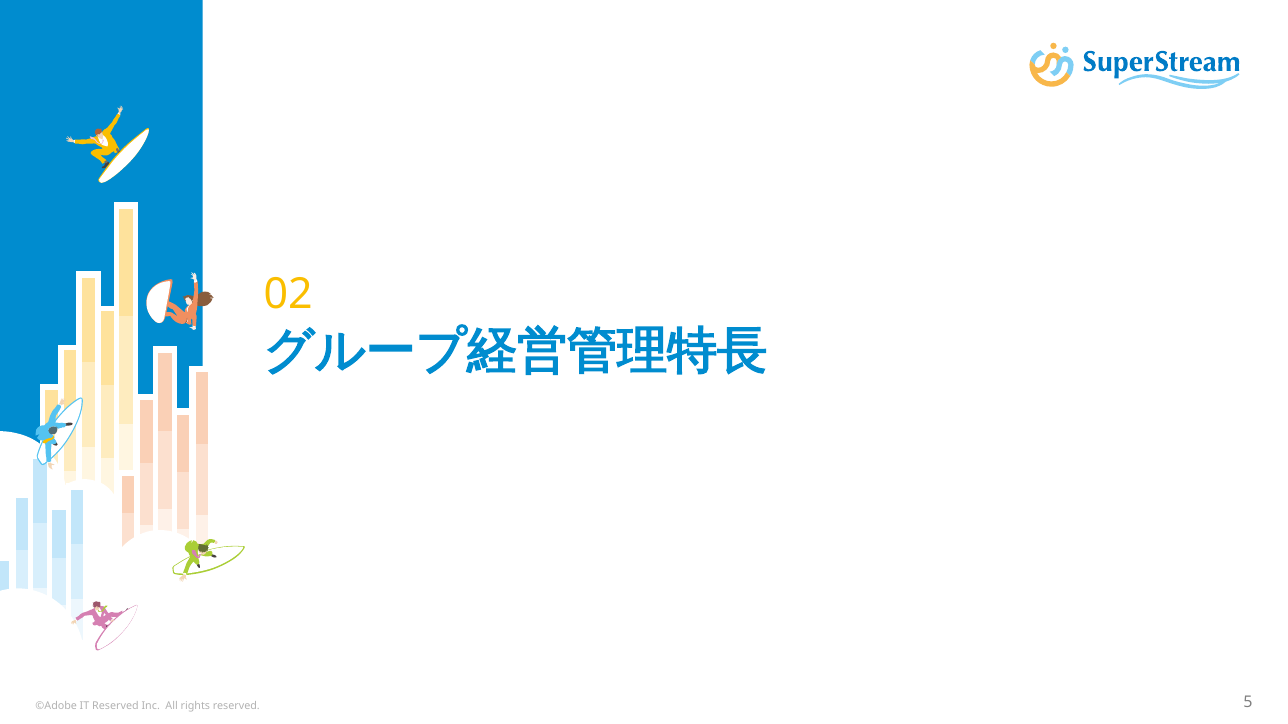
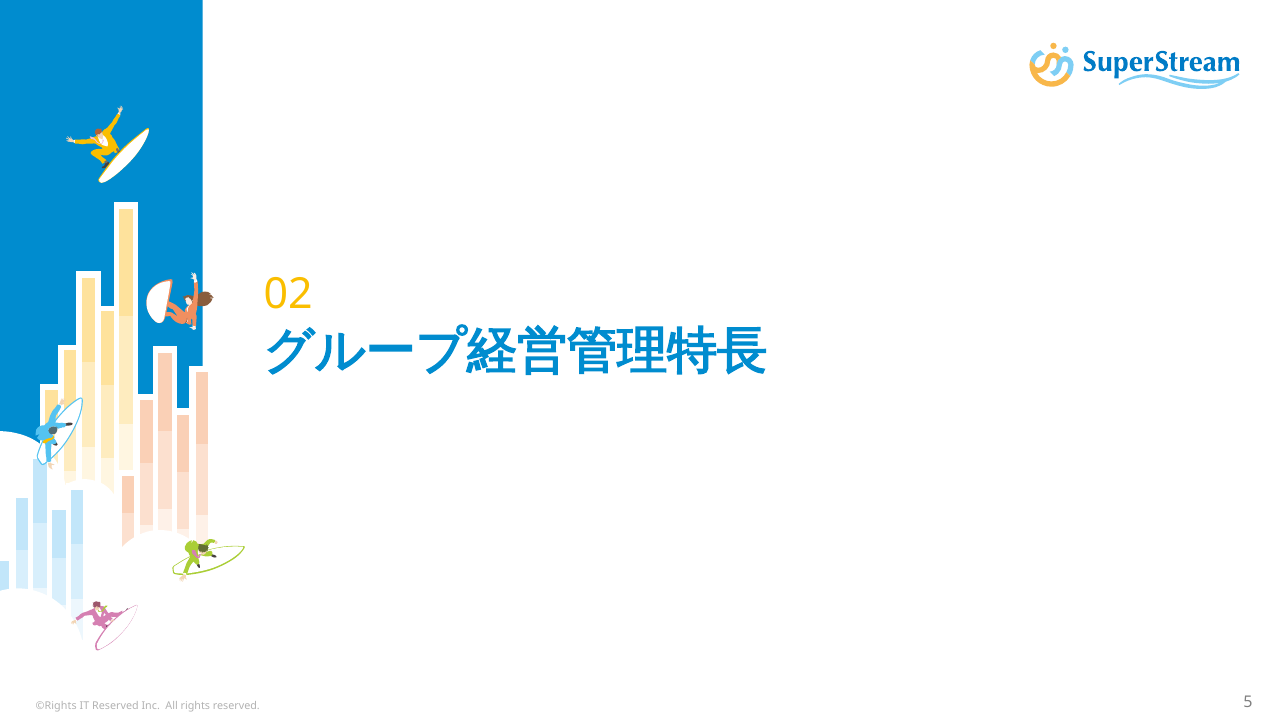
©Adobe: ©Adobe -> ©Rights
